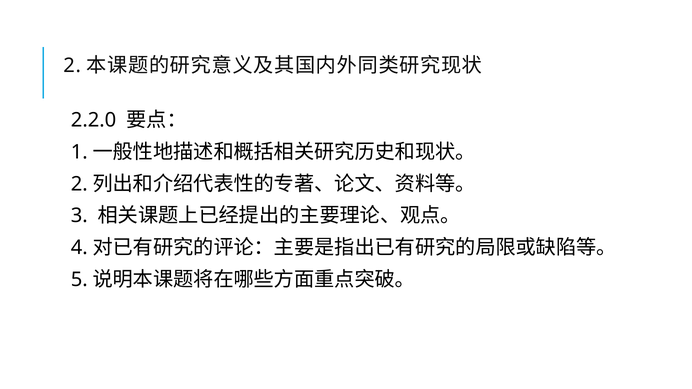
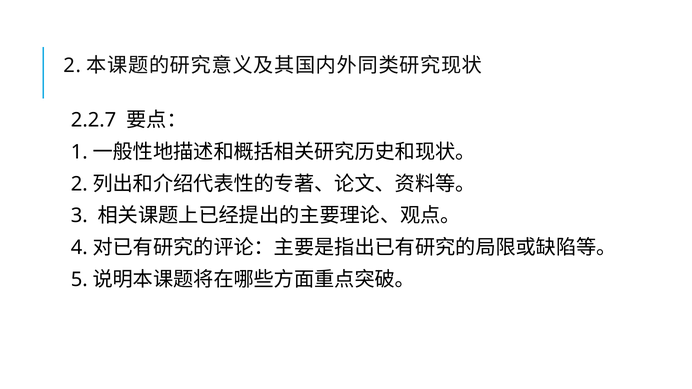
2.2.0: 2.2.0 -> 2.2.7
